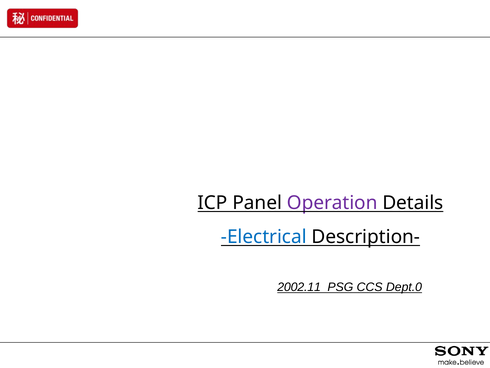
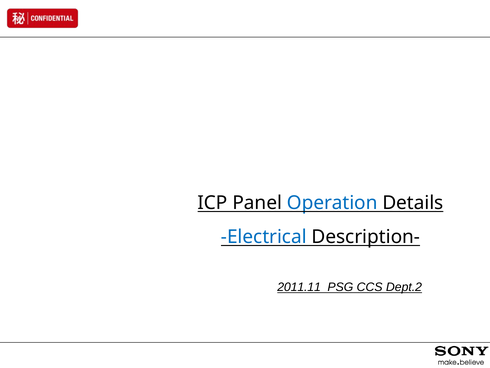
Operation colour: purple -> blue
2002.11: 2002.11 -> 2011.11
Dept.0: Dept.0 -> Dept.2
